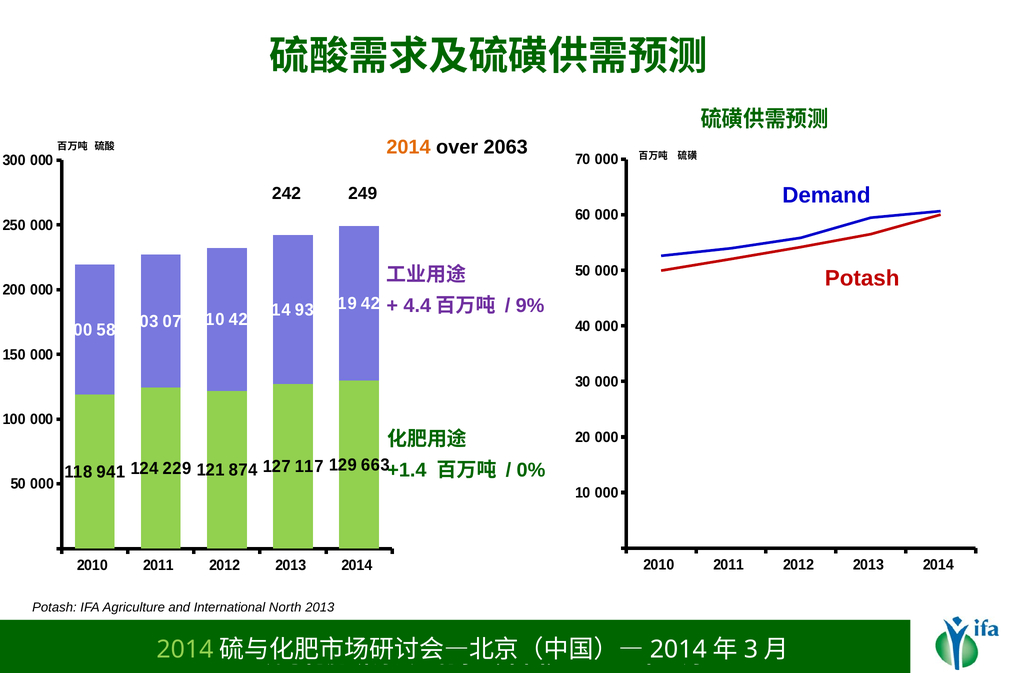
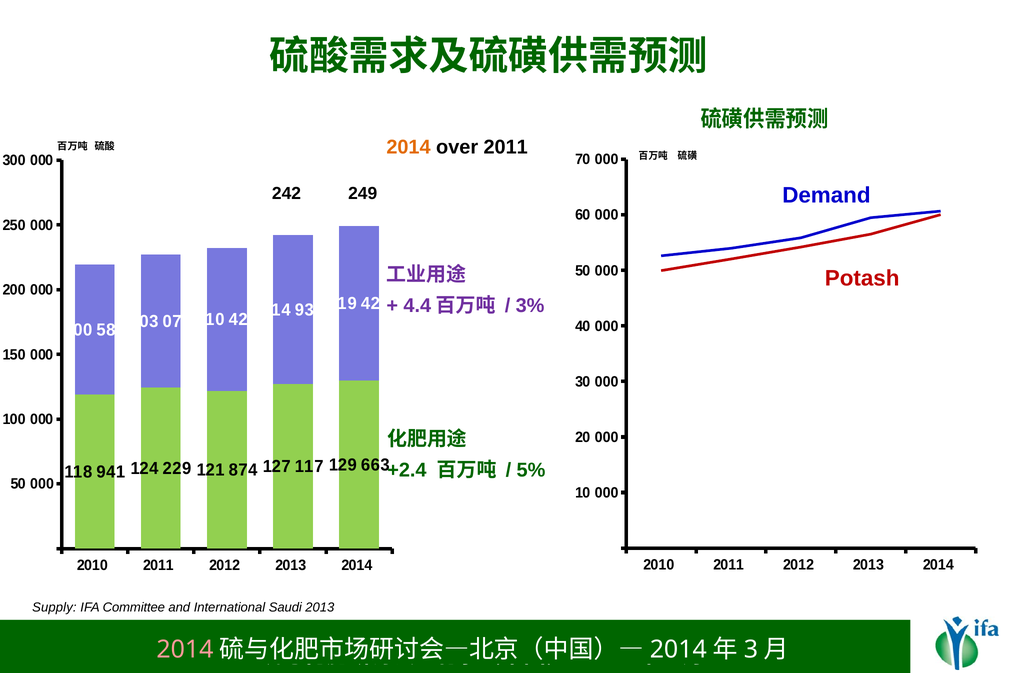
over 2063: 2063 -> 2011
9%: 9% -> 3%
+1.4: +1.4 -> +2.4
0%: 0% -> 5%
Potash at (54, 607): Potash -> Supply
Agriculture: Agriculture -> Committee
North: North -> Saudi
2014 at (185, 649) colour: light green -> pink
